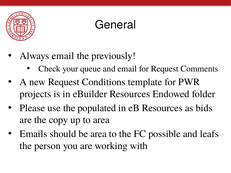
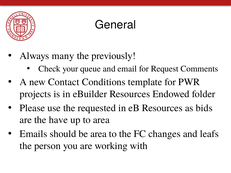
Always email: email -> many
new Request: Request -> Contact
populated: populated -> requested
copy: copy -> have
possible: possible -> changes
